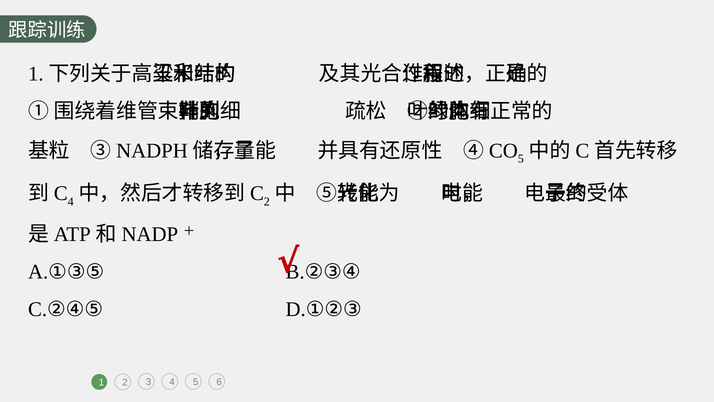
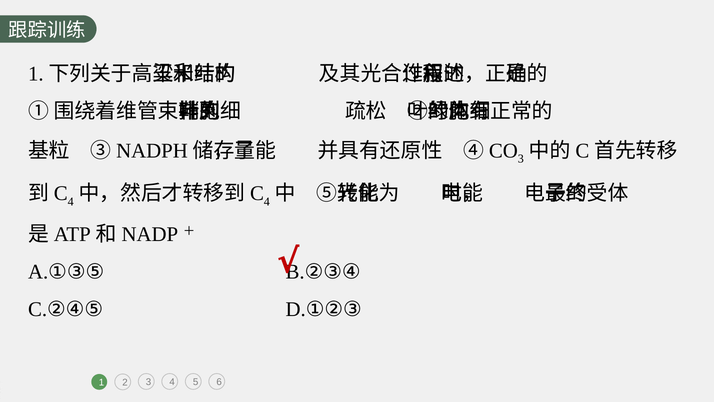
5 at (521, 159): 5 -> 3
2 at (267, 201): 2 -> 4
